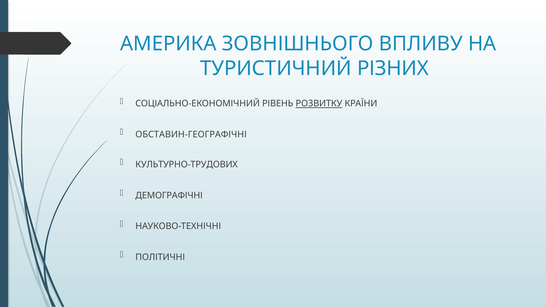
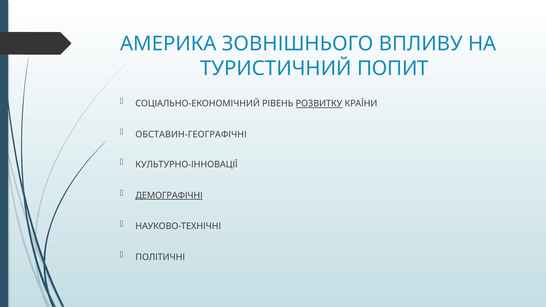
РІЗНИХ: РІЗНИХ -> ПОПИТ
КУЛЬТУРНО-ТРУДОВИХ: КУЛЬТУРНО-ТРУДОВИХ -> КУЛЬТУРНО-ІННОВАЦІЇ
ДЕМОГРАФІЧНІ underline: none -> present
